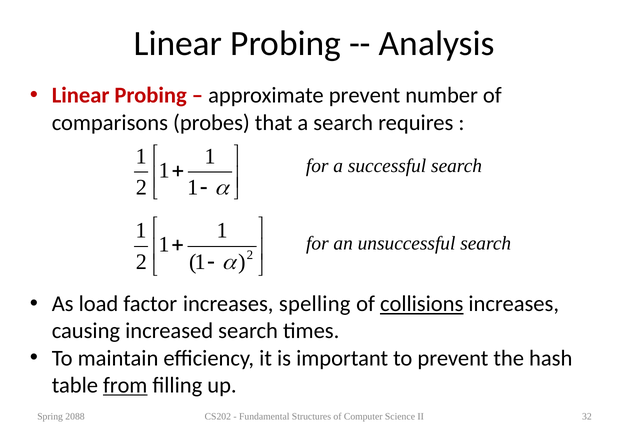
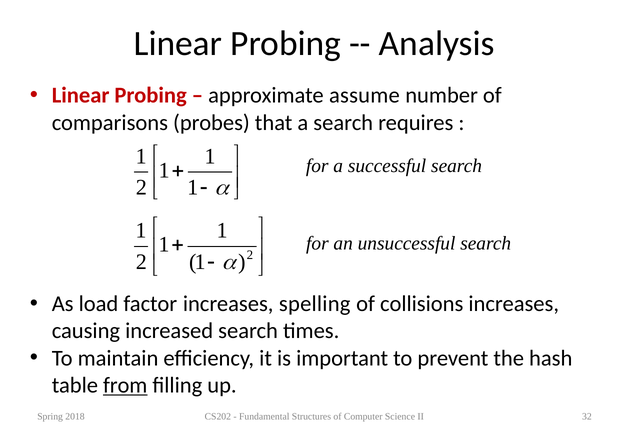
approximate prevent: prevent -> assume
collisions underline: present -> none
2088: 2088 -> 2018
